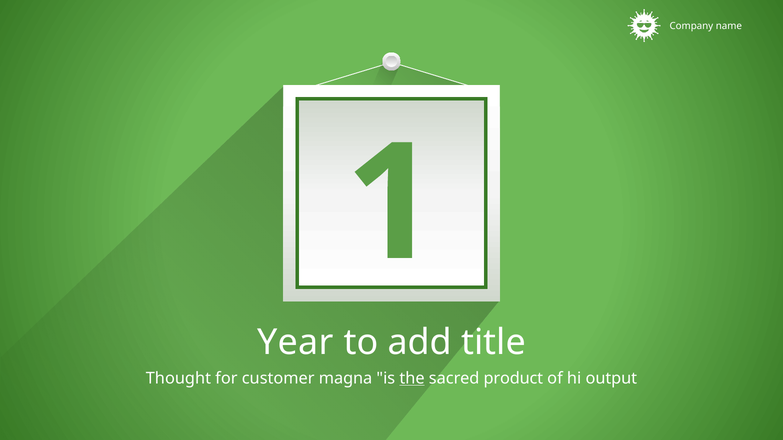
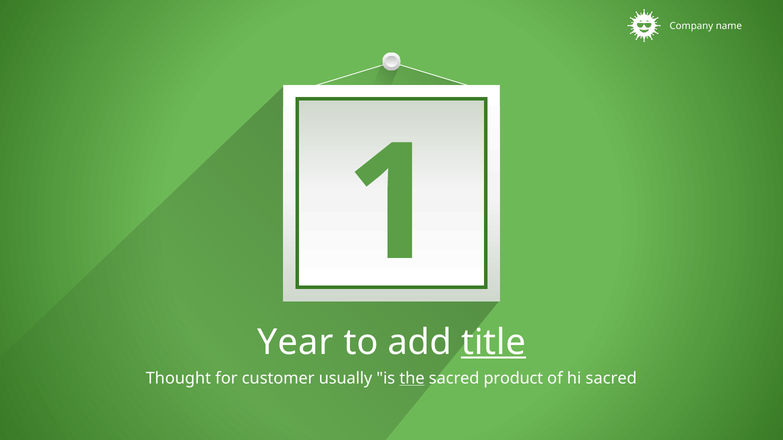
title underline: none -> present
magna: magna -> usually
hi output: output -> sacred
